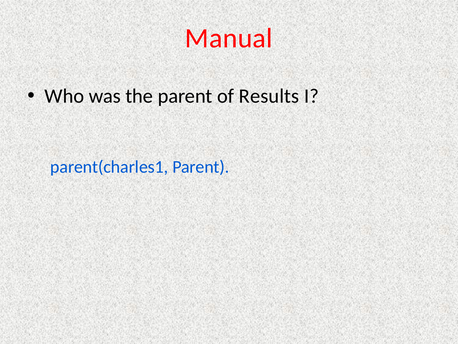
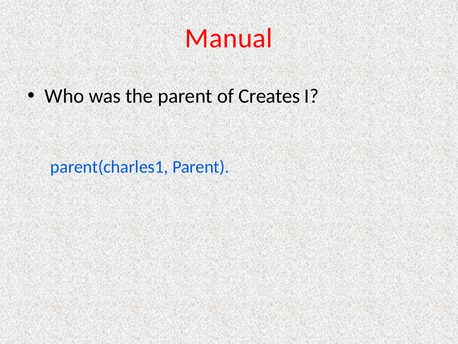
Results: Results -> Creates
